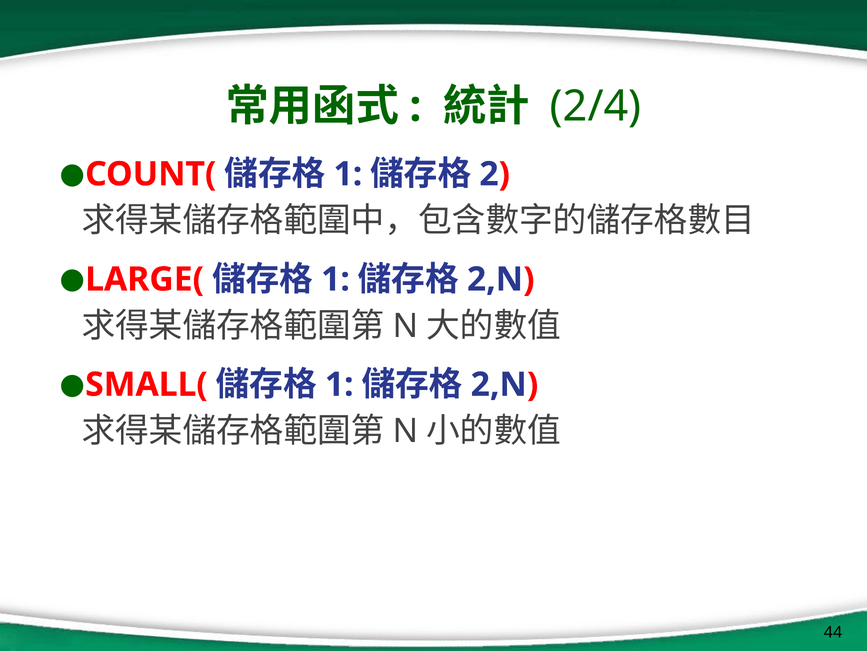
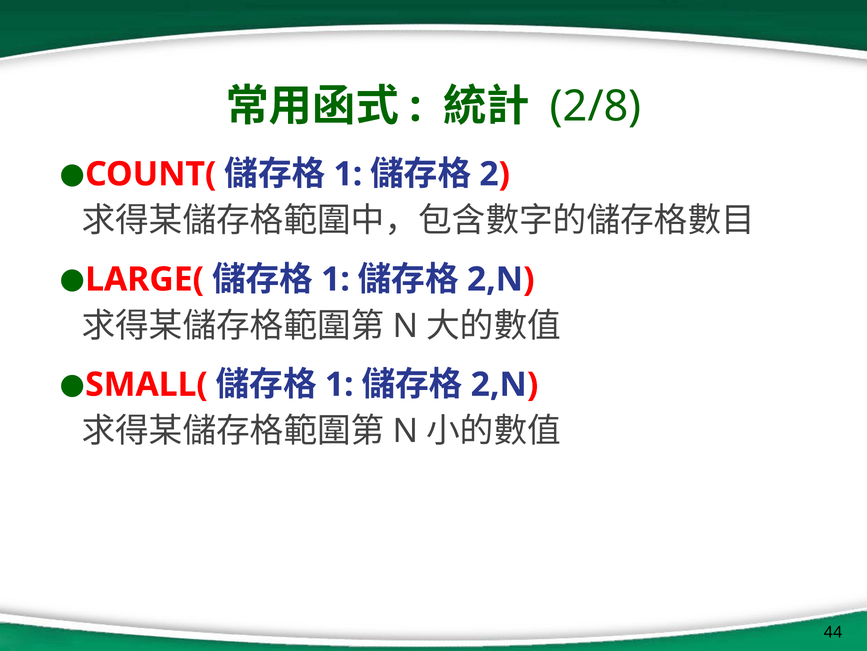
2/4: 2/4 -> 2/8
